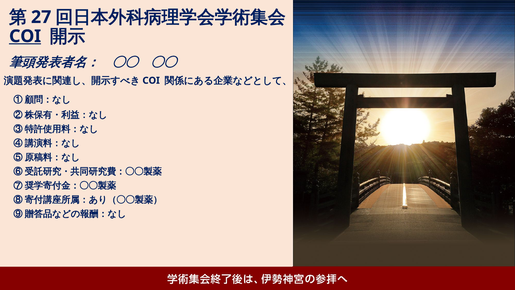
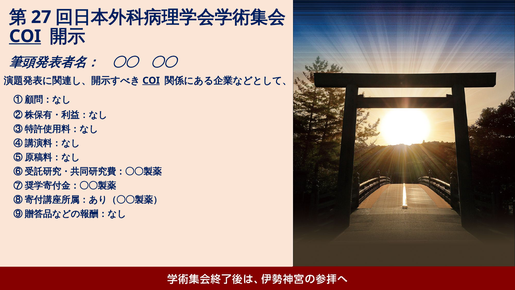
COI at (151, 80) underline: none -> present
